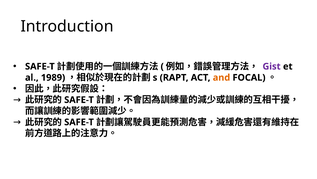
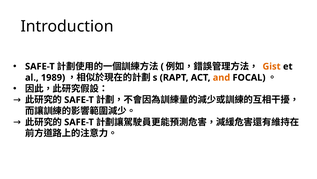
Gist colour: purple -> orange
